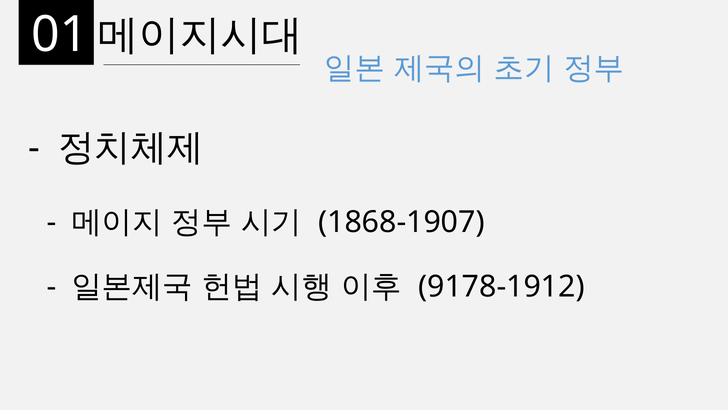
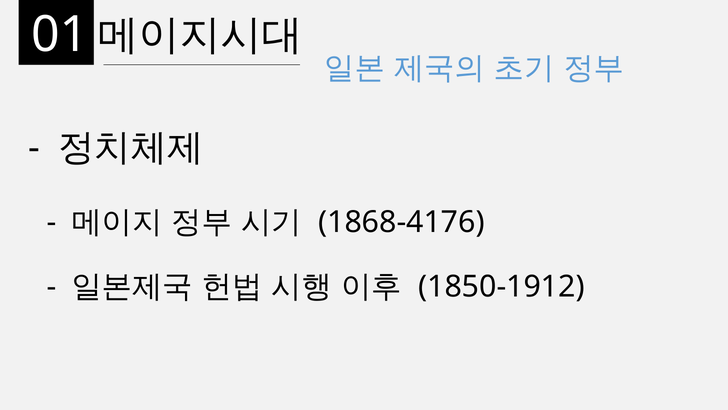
1868-1907: 1868-1907 -> 1868-4176
9178-1912: 9178-1912 -> 1850-1912
